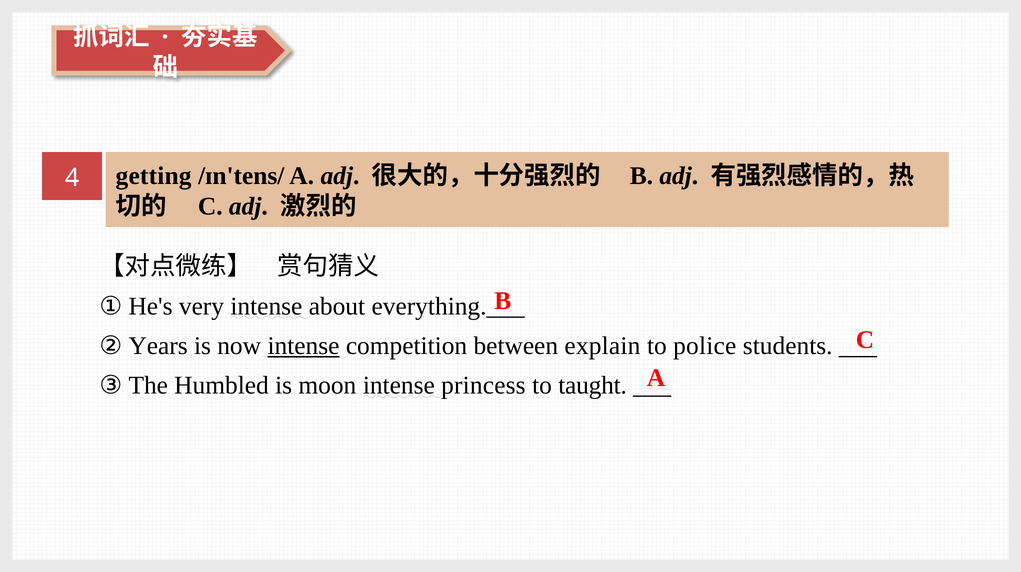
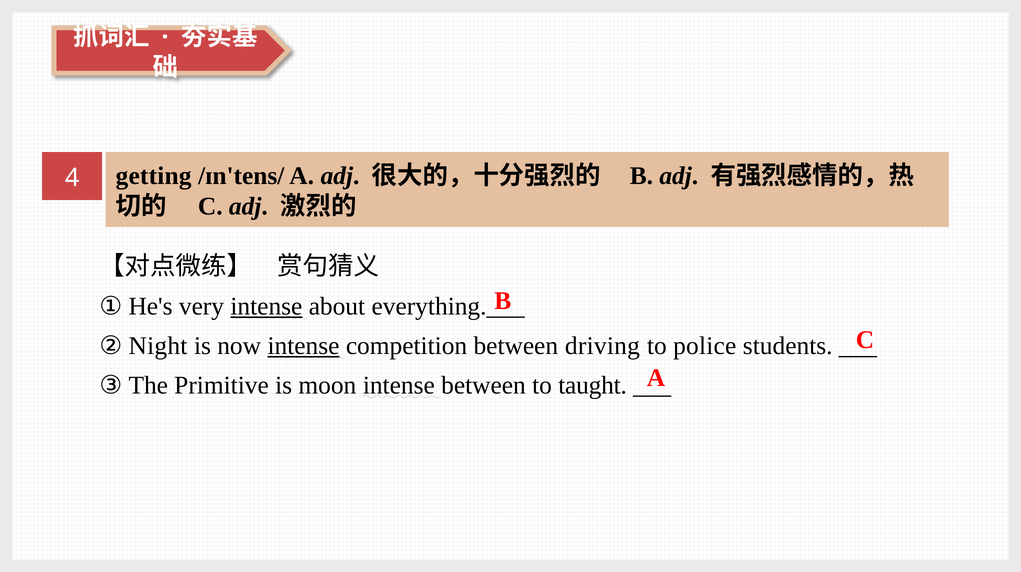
intense at (266, 306) underline: none -> present
Years: Years -> Night
explain: explain -> driving
Humbled: Humbled -> Primitive
intense princess: princess -> between
